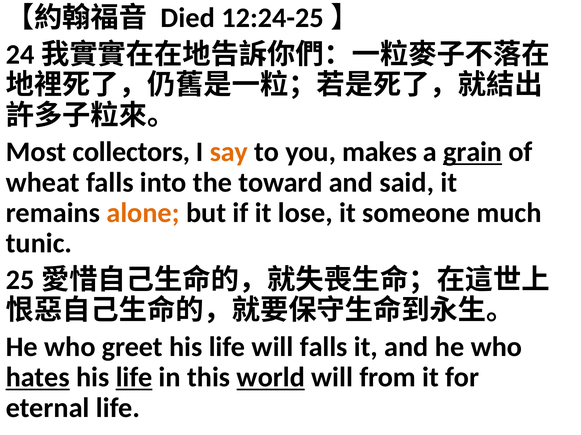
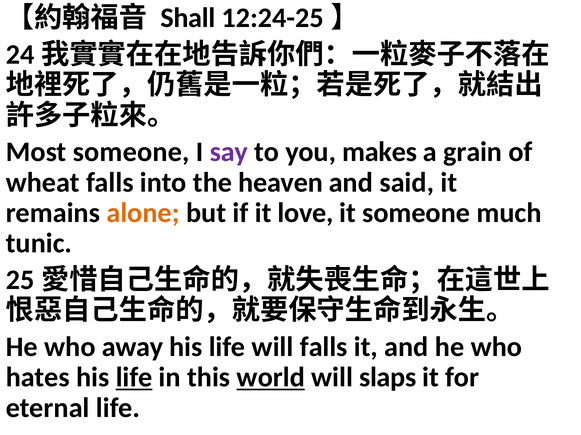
Died: Died -> Shall
Most collectors: collectors -> someone
say colour: orange -> purple
grain underline: present -> none
toward: toward -> heaven
lose: lose -> love
greet: greet -> away
hates underline: present -> none
from: from -> slaps
